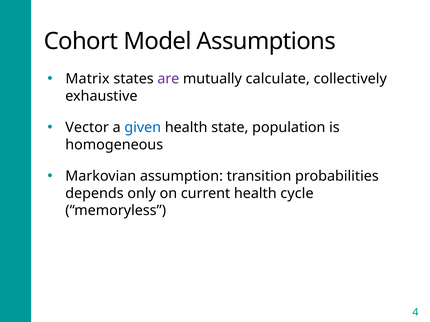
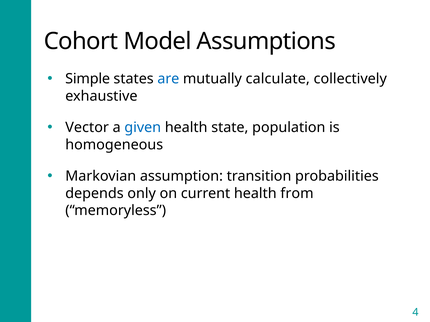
Matrix: Matrix -> Simple
are colour: purple -> blue
cycle: cycle -> from
